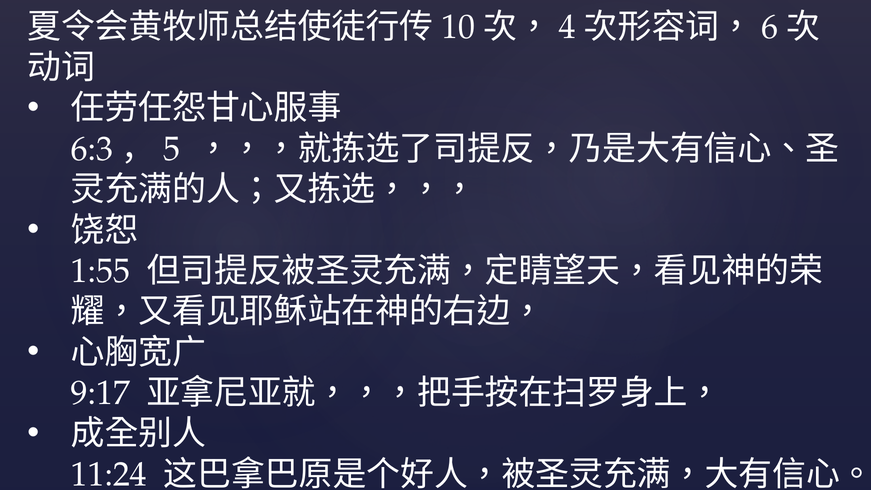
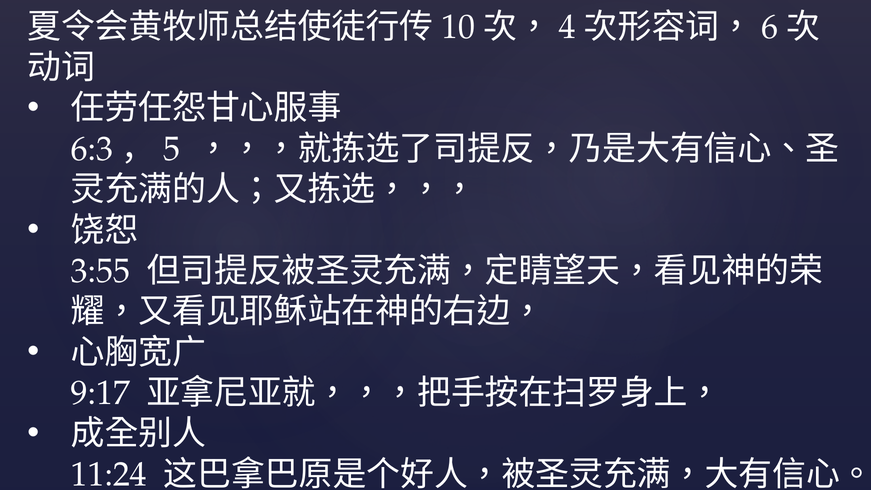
1:55: 1:55 -> 3:55
